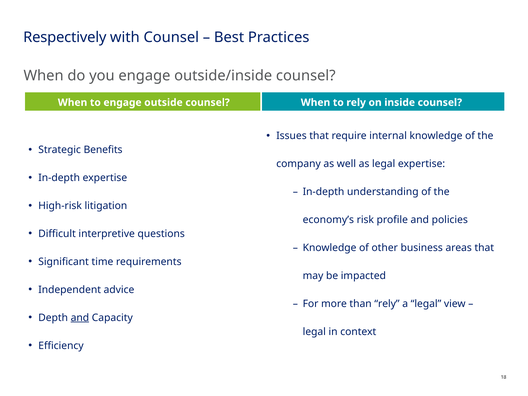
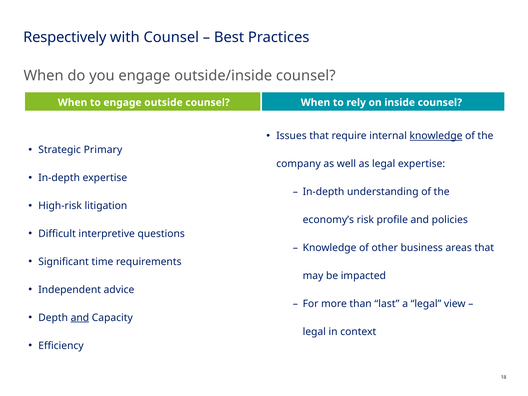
knowledge at (436, 136) underline: none -> present
Benefits: Benefits -> Primary
than rely: rely -> last
